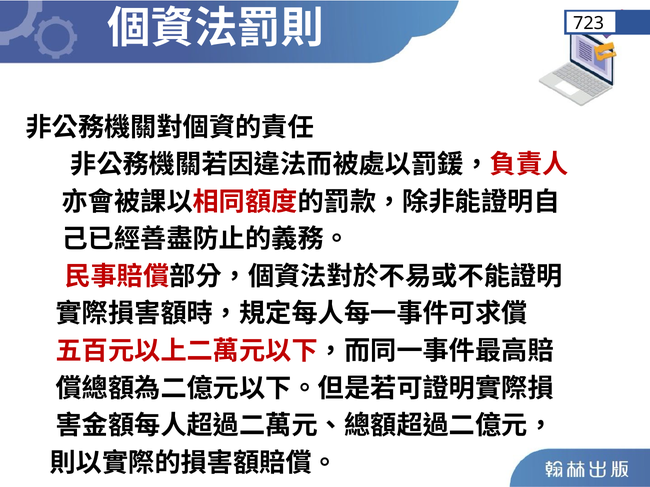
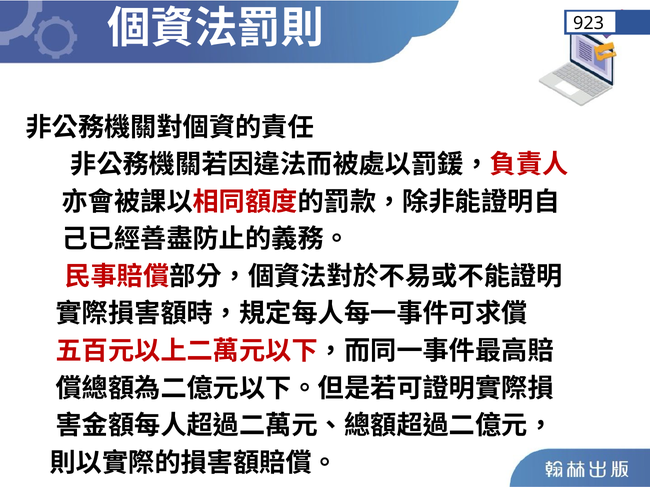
723: 723 -> 923
